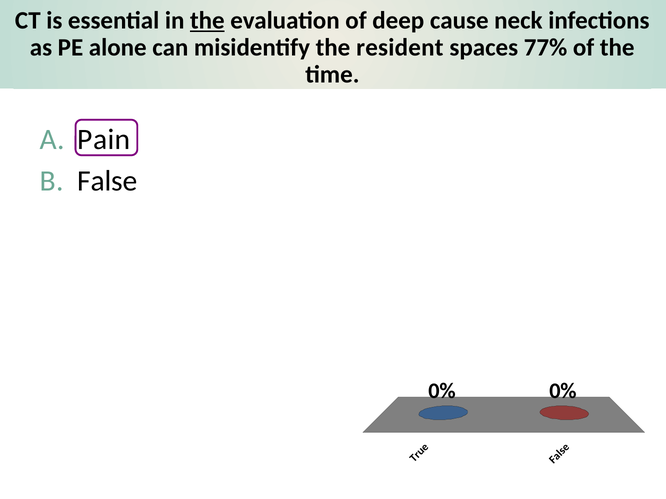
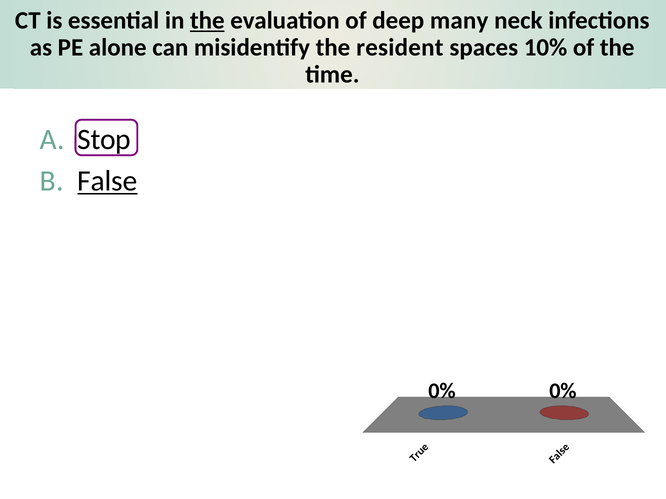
cause: cause -> many
77%: 77% -> 10%
Pain: Pain -> Stop
False underline: none -> present
